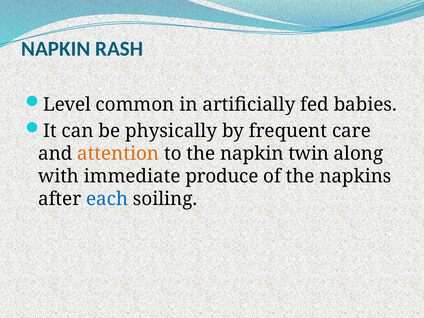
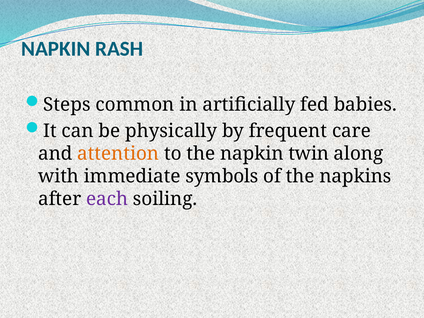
Level: Level -> Steps
produce: produce -> symbols
each colour: blue -> purple
